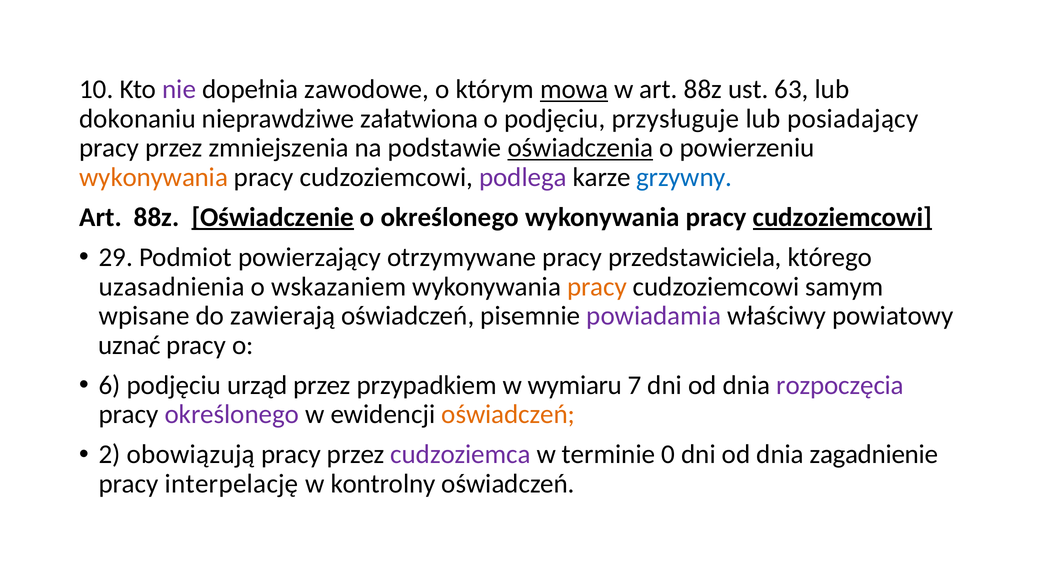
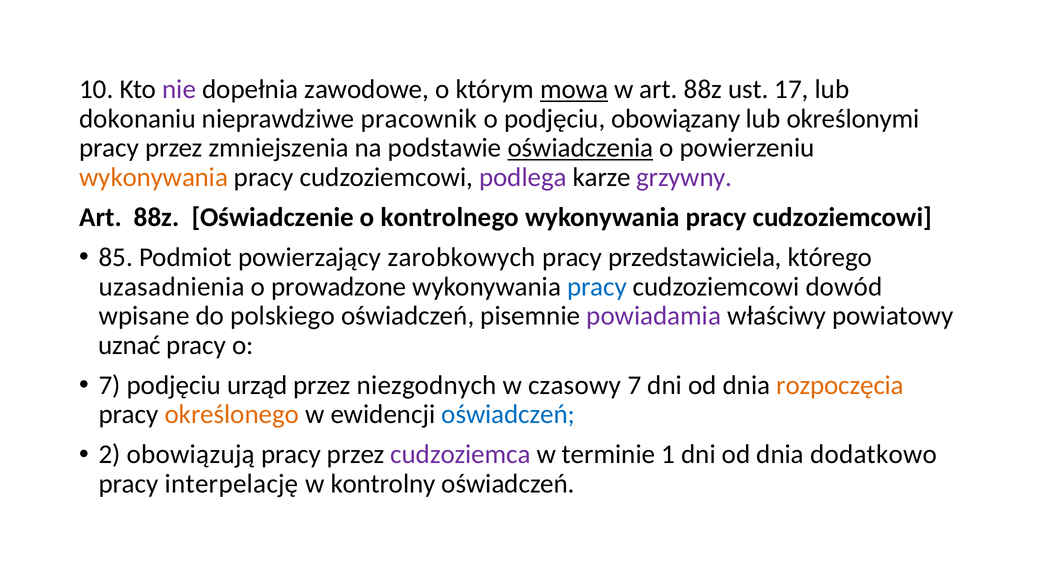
63: 63 -> 17
załatwiona: załatwiona -> pracownik
przysługuje: przysługuje -> obowiązany
posiadający: posiadający -> określonymi
grzywny colour: blue -> purple
Oświadczenie underline: present -> none
o określonego: określonego -> kontrolnego
cudzoziemcowi at (842, 217) underline: present -> none
29: 29 -> 85
otrzymywane: otrzymywane -> zarobkowych
wskazaniem: wskazaniem -> prowadzone
pracy at (597, 287) colour: orange -> blue
samym: samym -> dowód
zawierają: zawierają -> polskiego
6 at (110, 385): 6 -> 7
przypadkiem: przypadkiem -> niezgodnych
wymiaru: wymiaru -> czasowy
rozpoczęcia colour: purple -> orange
określonego at (232, 414) colour: purple -> orange
oświadczeń at (508, 414) colour: orange -> blue
0: 0 -> 1
zagadnienie: zagadnienie -> dodatkowo
